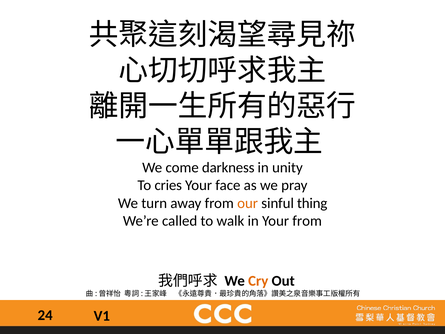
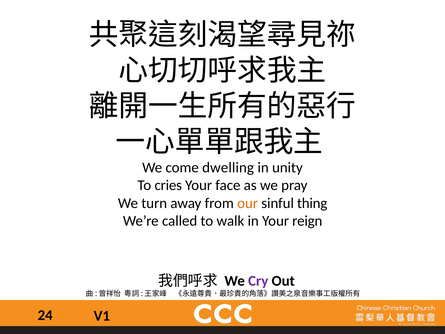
darkness: darkness -> dwelling
Your from: from -> reign
Cry colour: orange -> purple
